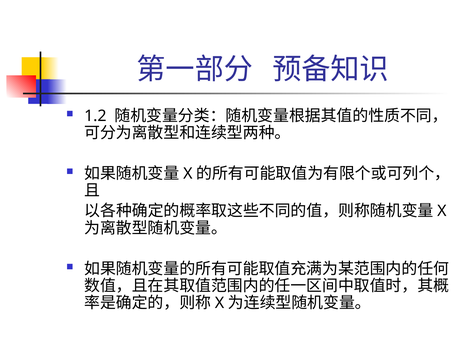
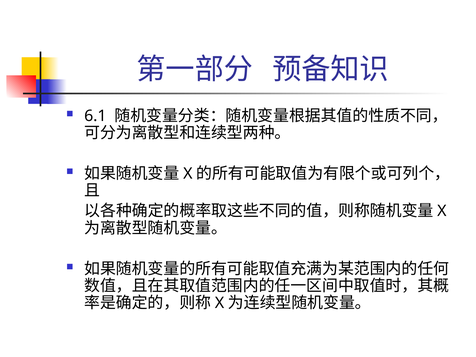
1.2: 1.2 -> 6.1
